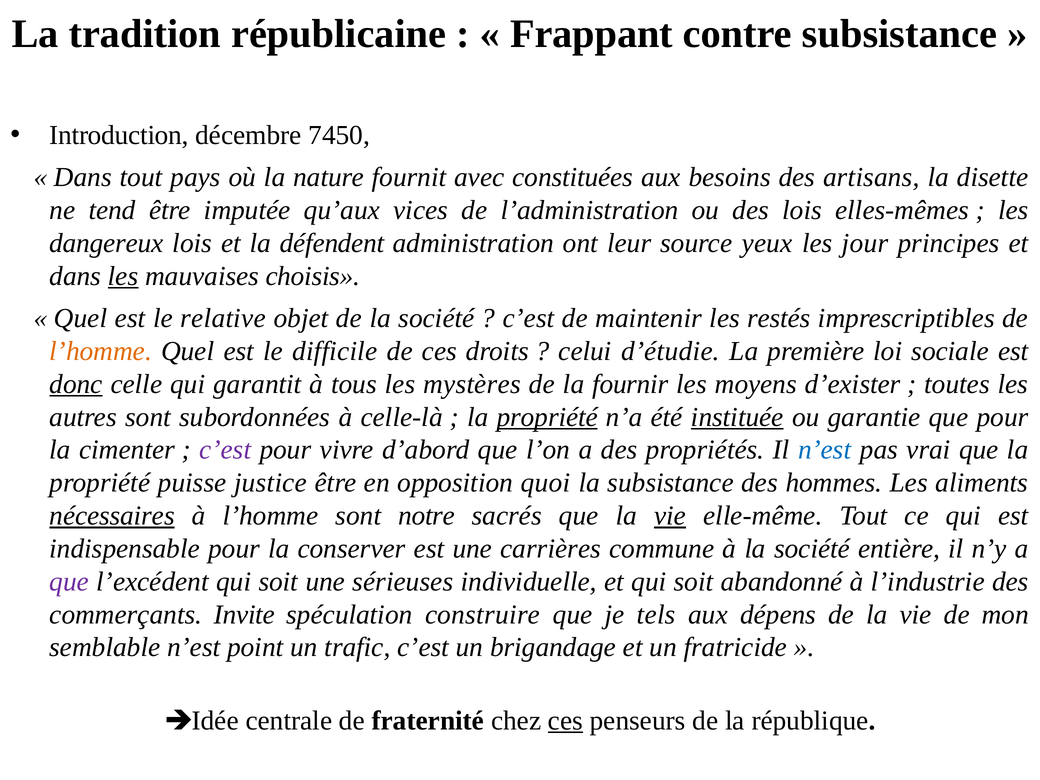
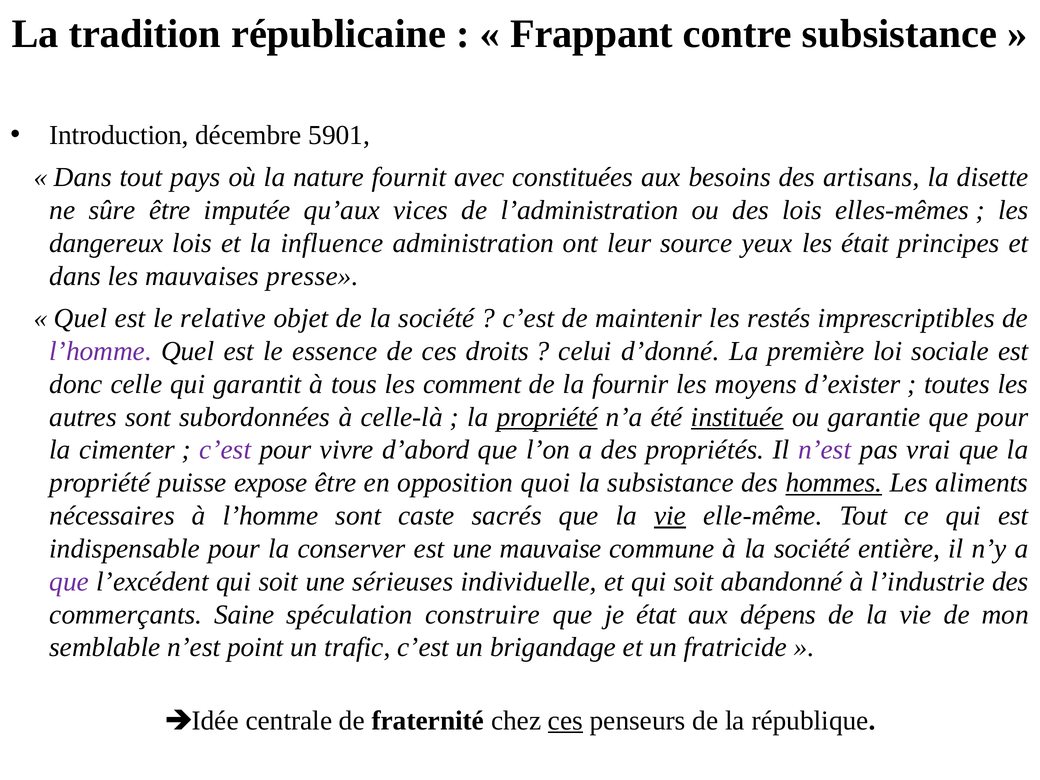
7450: 7450 -> 5901
tend: tend -> sûre
défendent: défendent -> influence
jour: jour -> était
les at (123, 276) underline: present -> none
choisis: choisis -> presse
l’homme at (101, 351) colour: orange -> purple
difficile: difficile -> essence
d’étudie: d’étudie -> d’donné
donc underline: present -> none
mystères: mystères -> comment
n’est at (825, 450) colour: blue -> purple
justice: justice -> expose
hommes underline: none -> present
nécessaires underline: present -> none
notre: notre -> caste
carrières: carrières -> mauvaise
Invite: Invite -> Saine
tels: tels -> état
